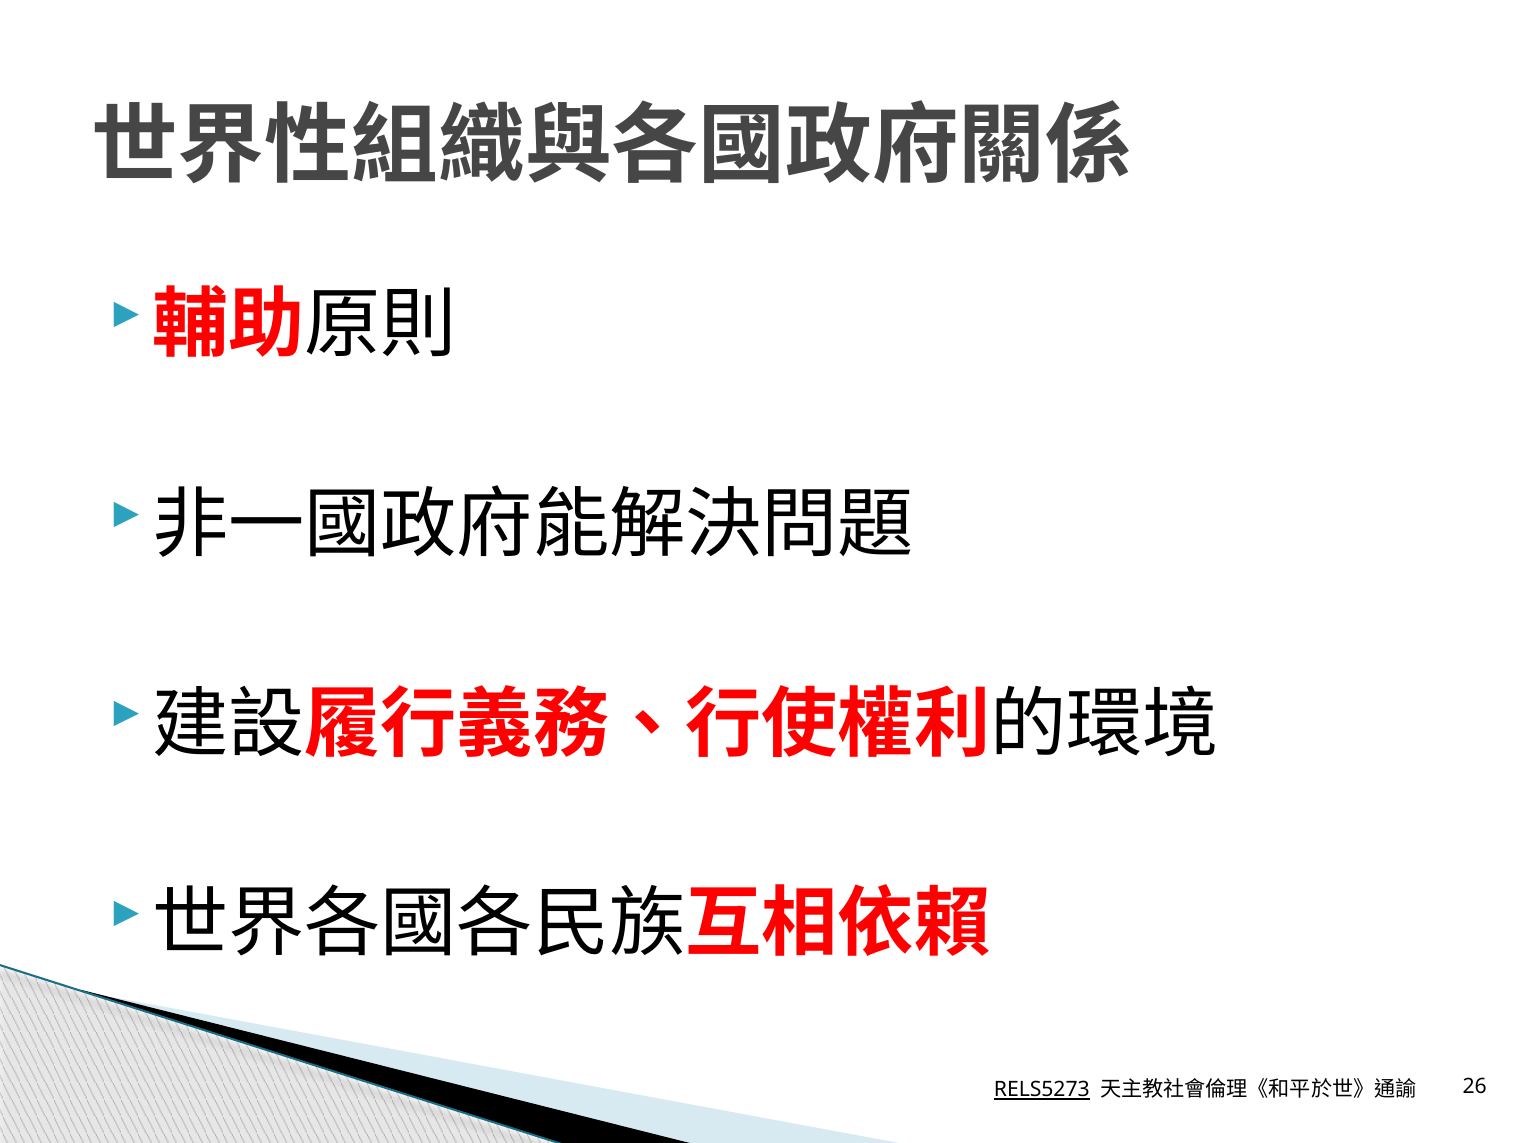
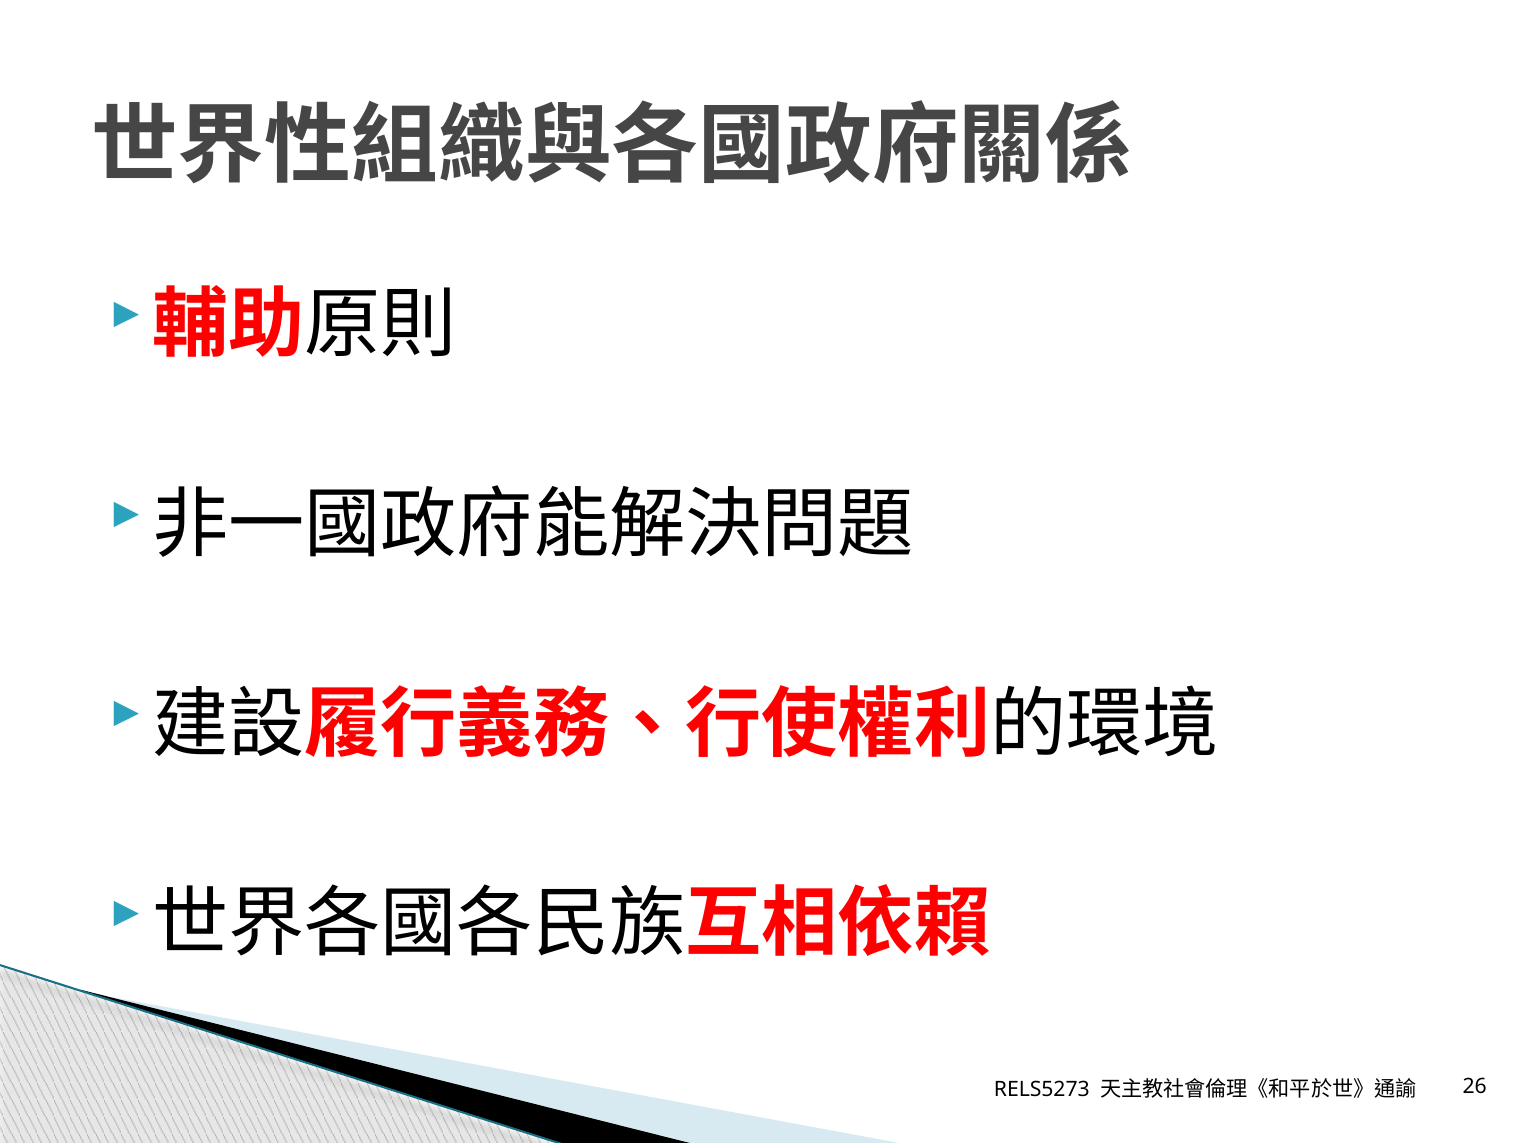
RELS5273 underline: present -> none
